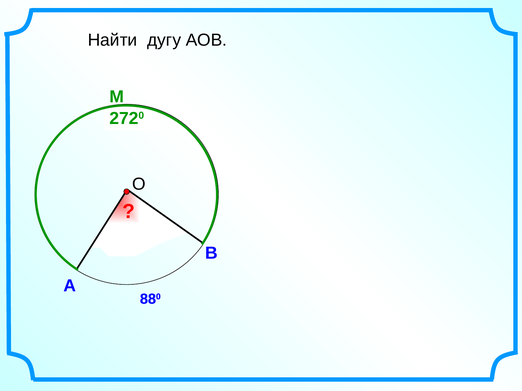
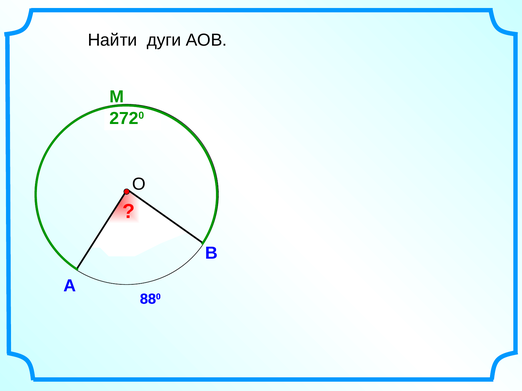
дугу: дугу -> дуги
